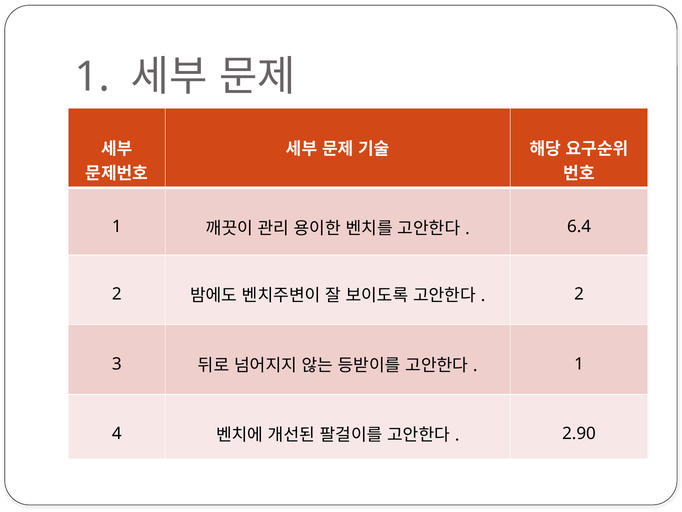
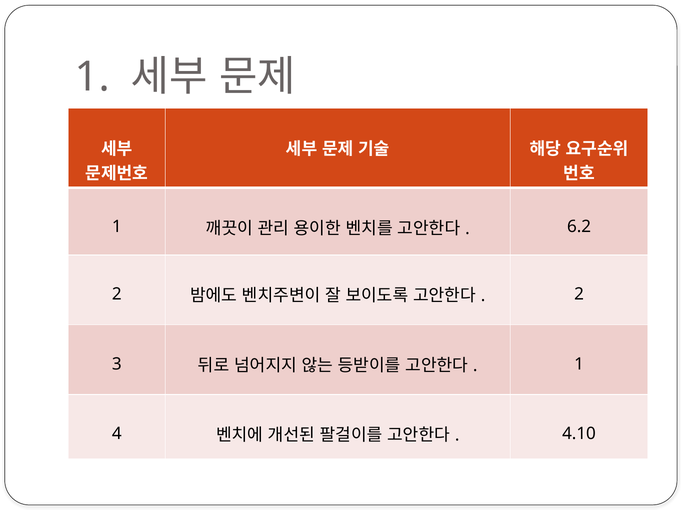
6.4: 6.4 -> 6.2
2.90: 2.90 -> 4.10
